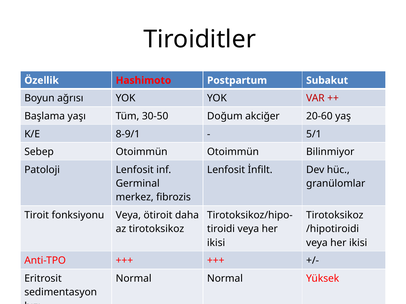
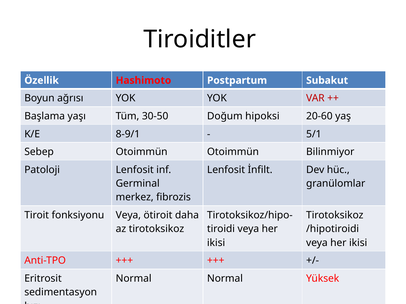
akciğer: akciğer -> hipoksi
